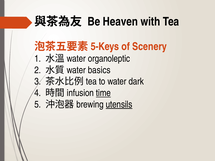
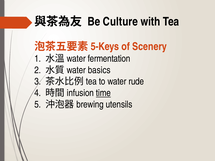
Heaven: Heaven -> Culture
organoleptic: organoleptic -> fermentation
dark: dark -> rude
utensils underline: present -> none
